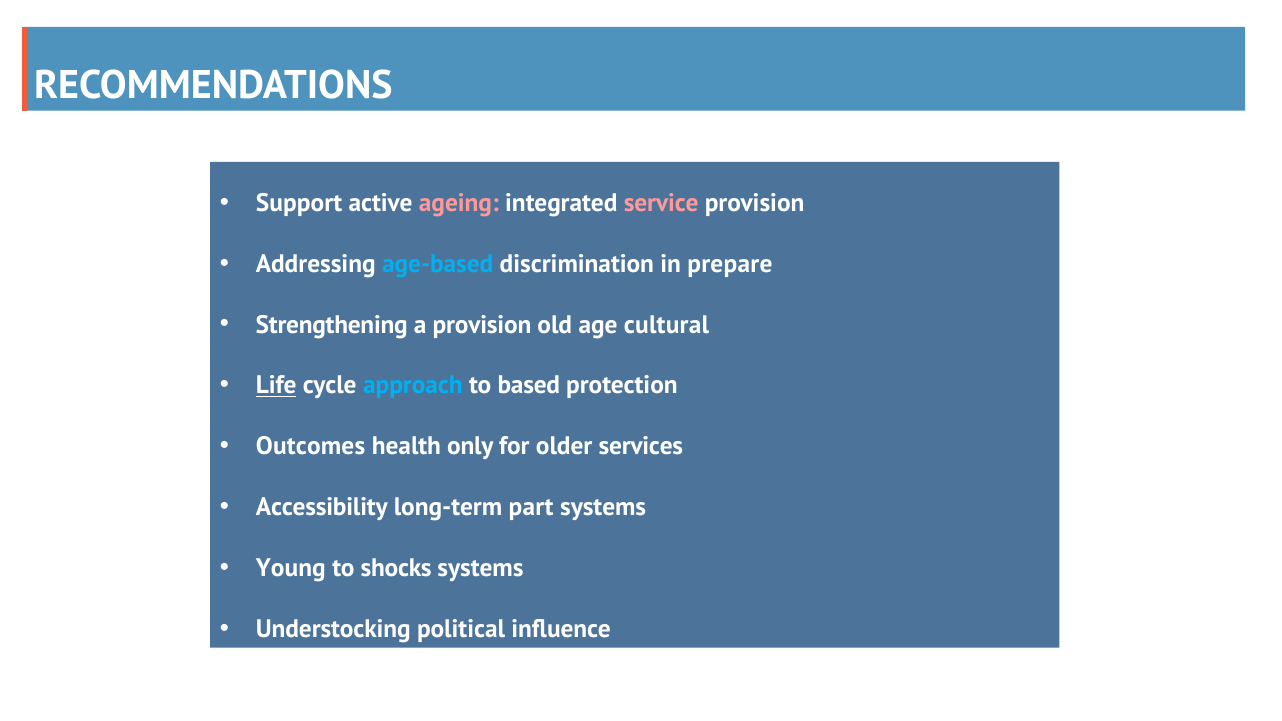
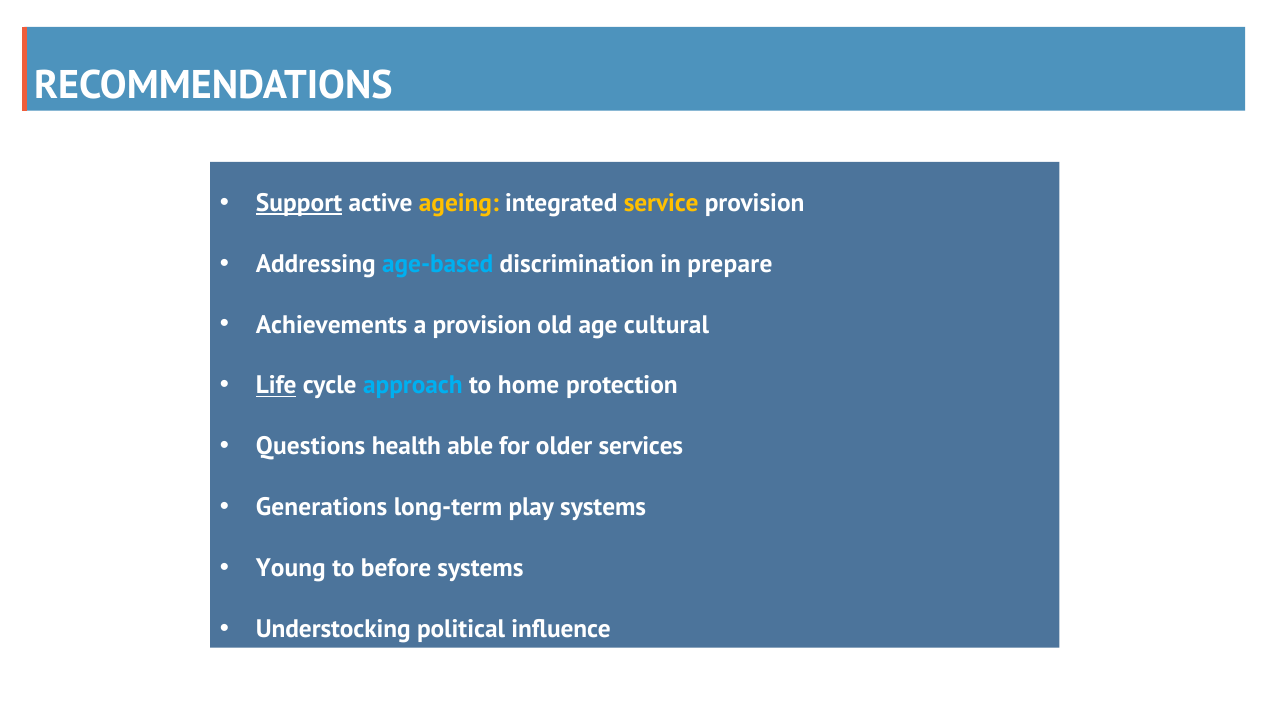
Support underline: none -> present
ageing colour: pink -> yellow
service colour: pink -> yellow
Strengthening: Strengthening -> Achievements
based: based -> home
Outcomes: Outcomes -> Questions
only: only -> able
Accessibility: Accessibility -> Generations
part: part -> play
shocks: shocks -> before
